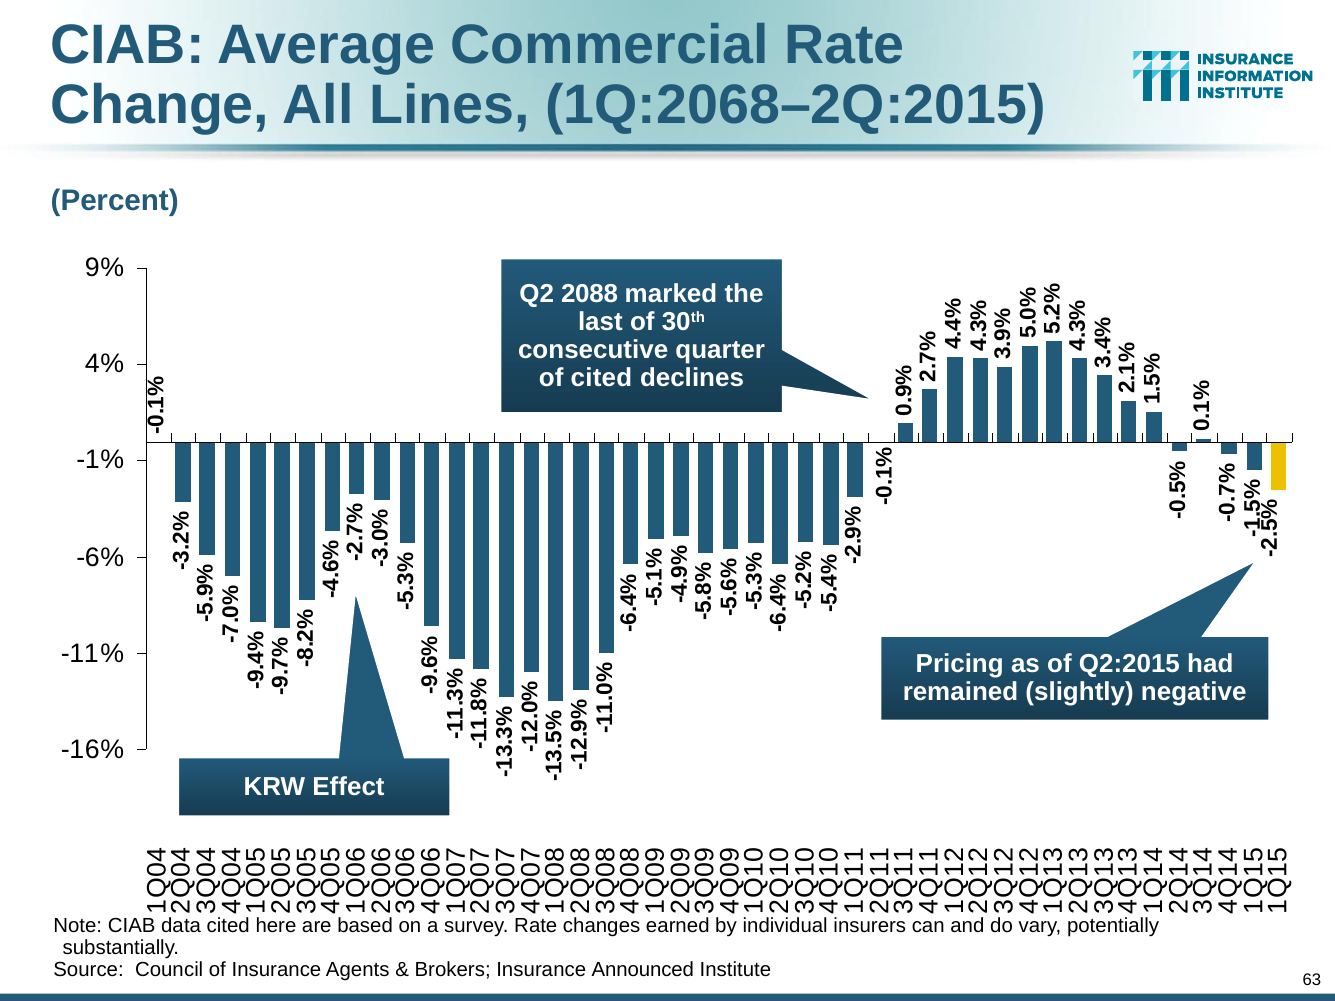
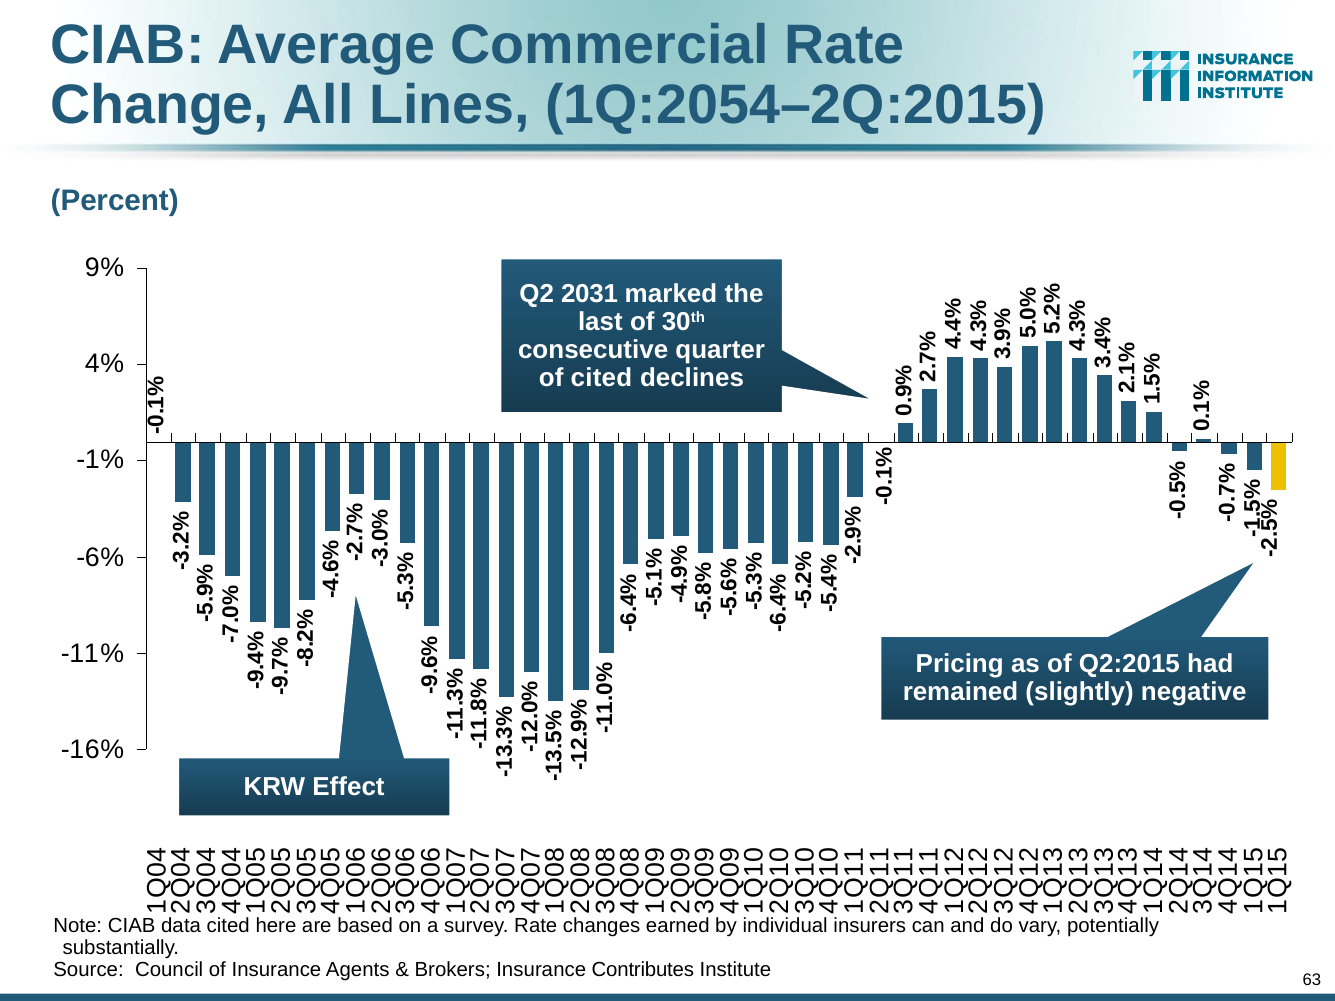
1Q:2068–2Q:2015: 1Q:2068–2Q:2015 -> 1Q:2054–2Q:2015
2088: 2088 -> 2031
Announced: Announced -> Contributes
